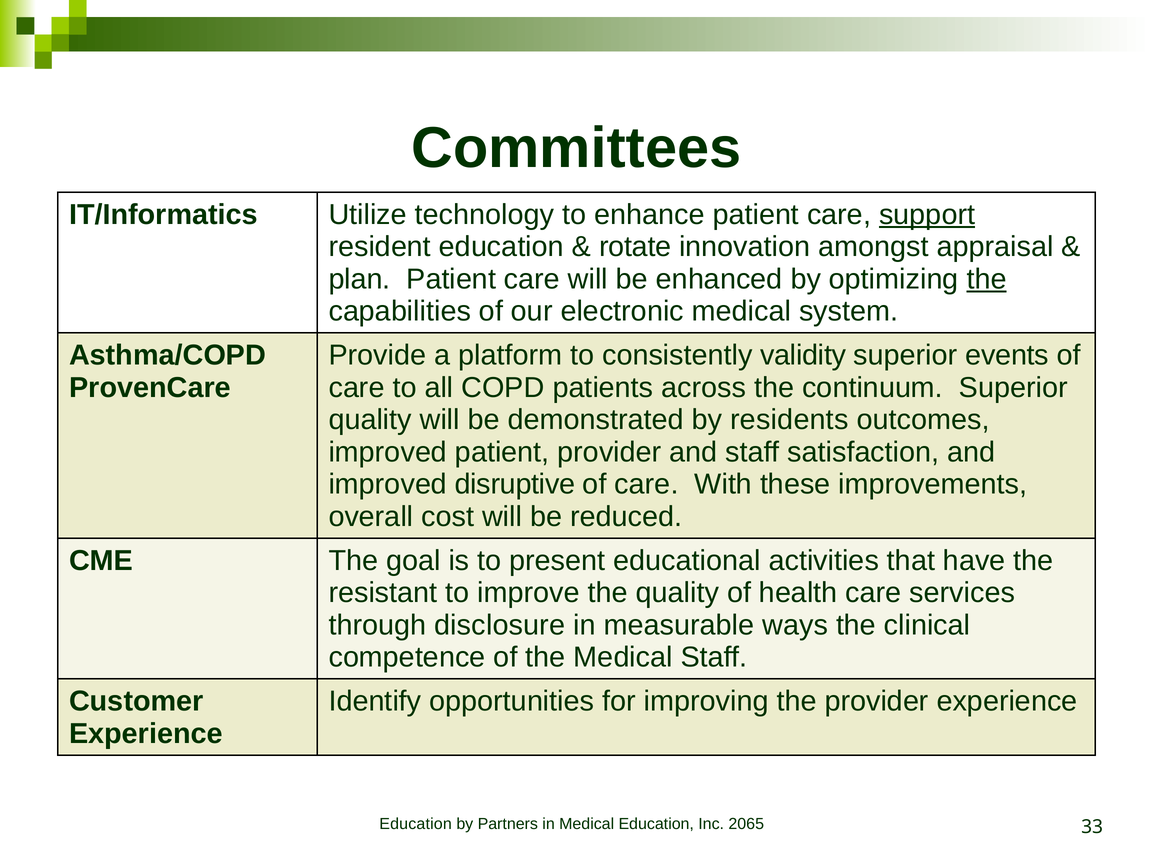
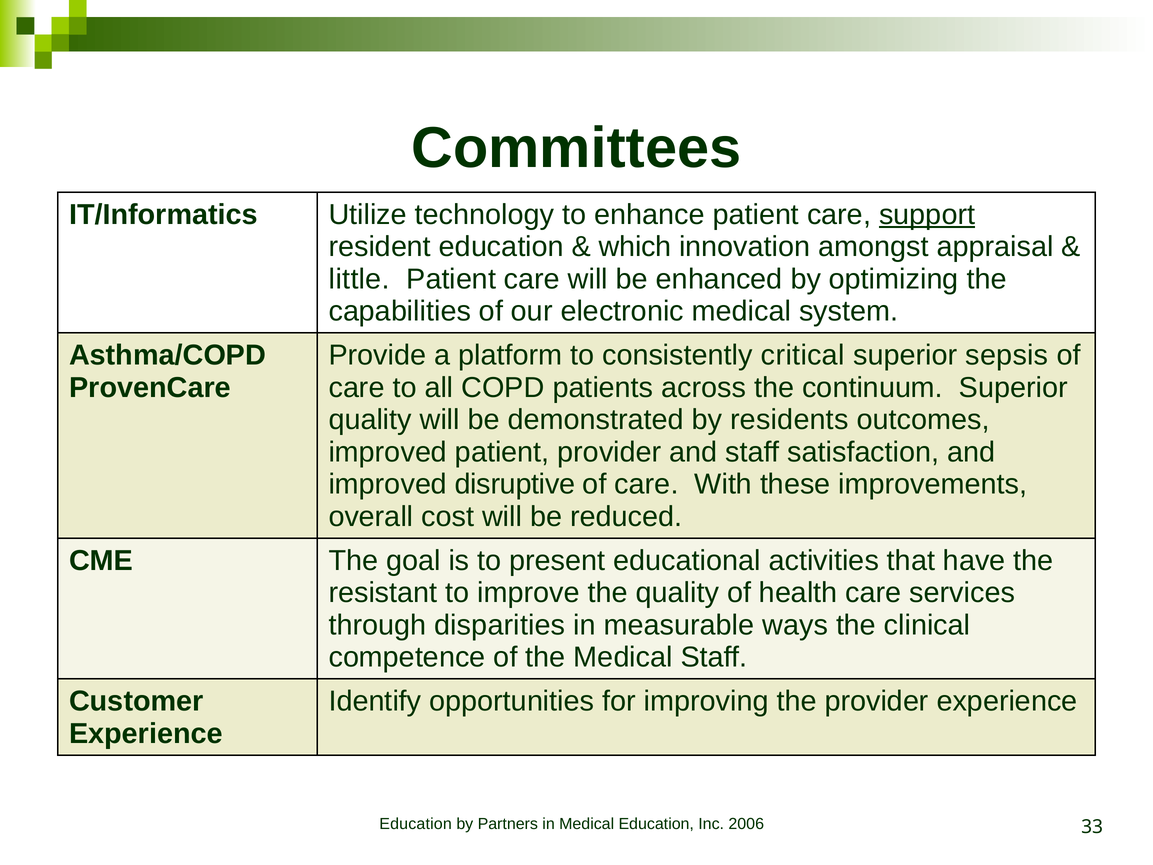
rotate: rotate -> which
plan: plan -> little
the at (987, 279) underline: present -> none
validity: validity -> critical
events: events -> sepsis
disclosure: disclosure -> disparities
2065: 2065 -> 2006
